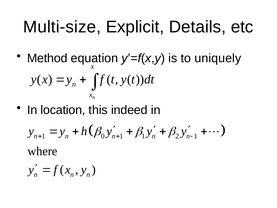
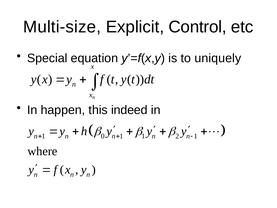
Details: Details -> Control
Method: Method -> Special
location: location -> happen
